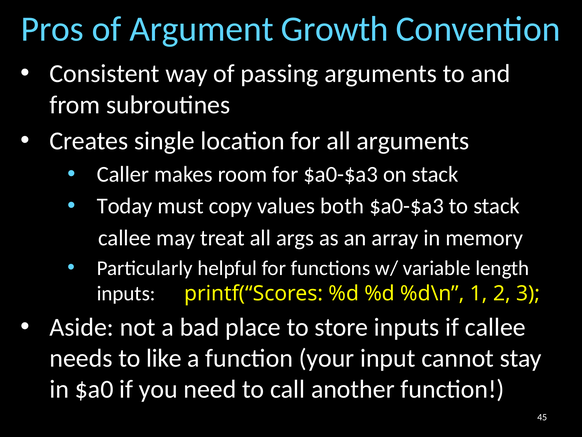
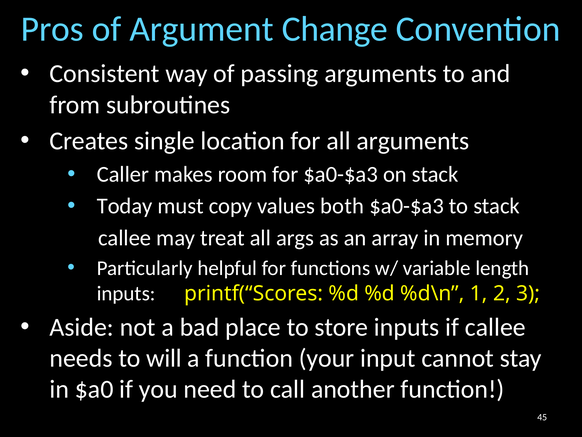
Growth: Growth -> Change
like: like -> will
